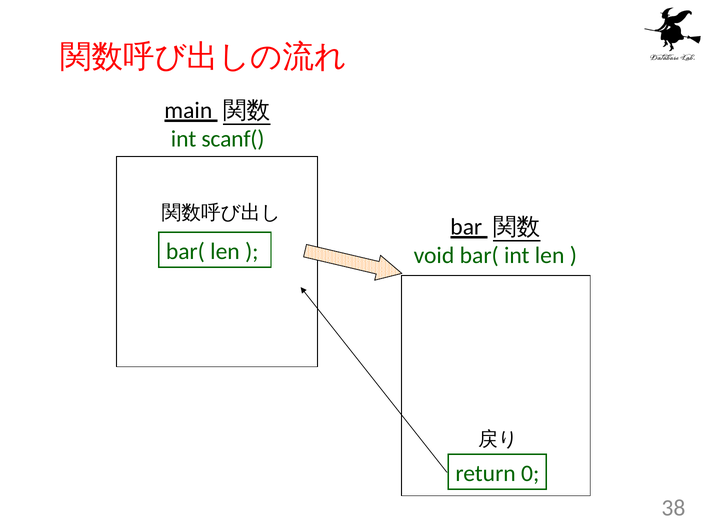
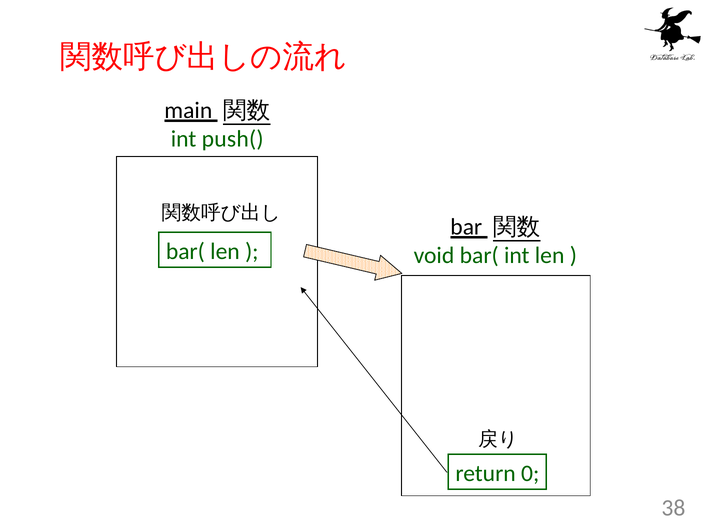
scanf(: scanf( -> push(
